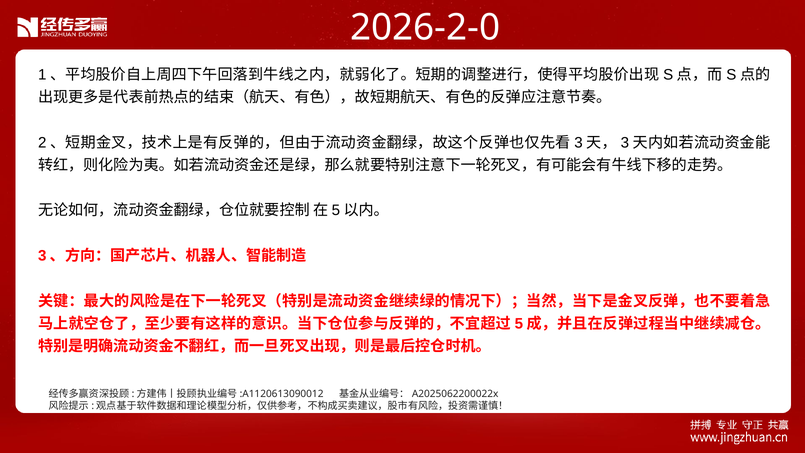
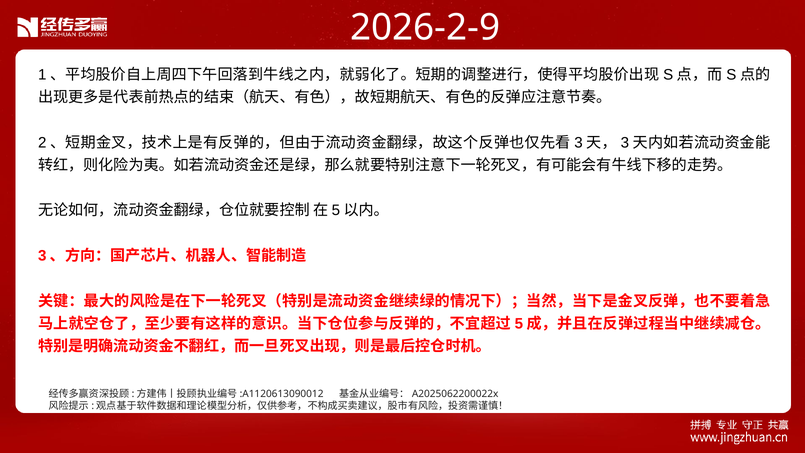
2026-2-0: 2026-2-0 -> 2026-2-9
